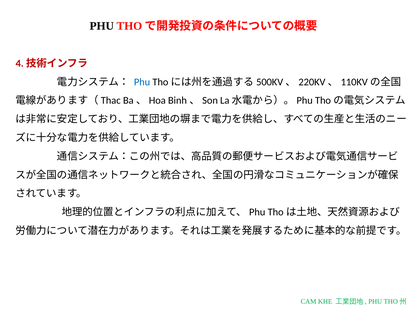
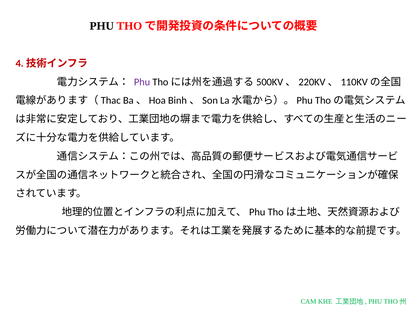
Phu at (142, 82) colour: blue -> purple
